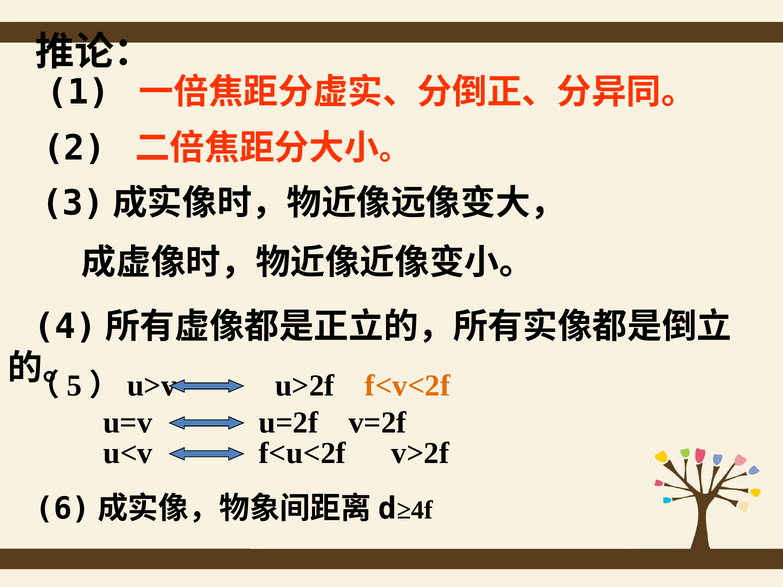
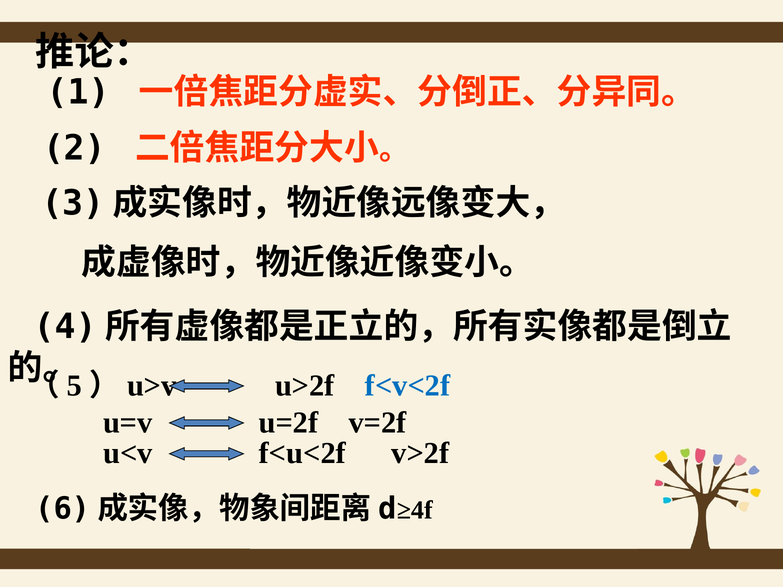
f<v<2f colour: orange -> blue
